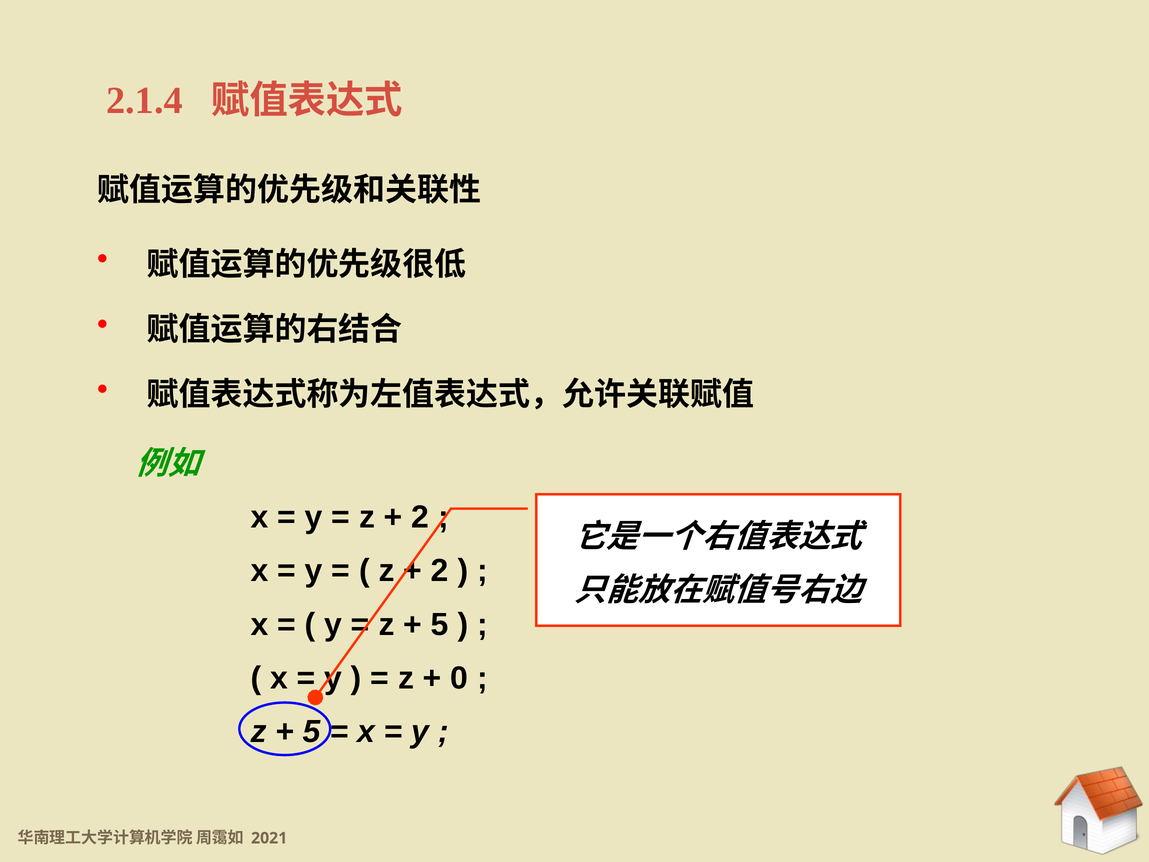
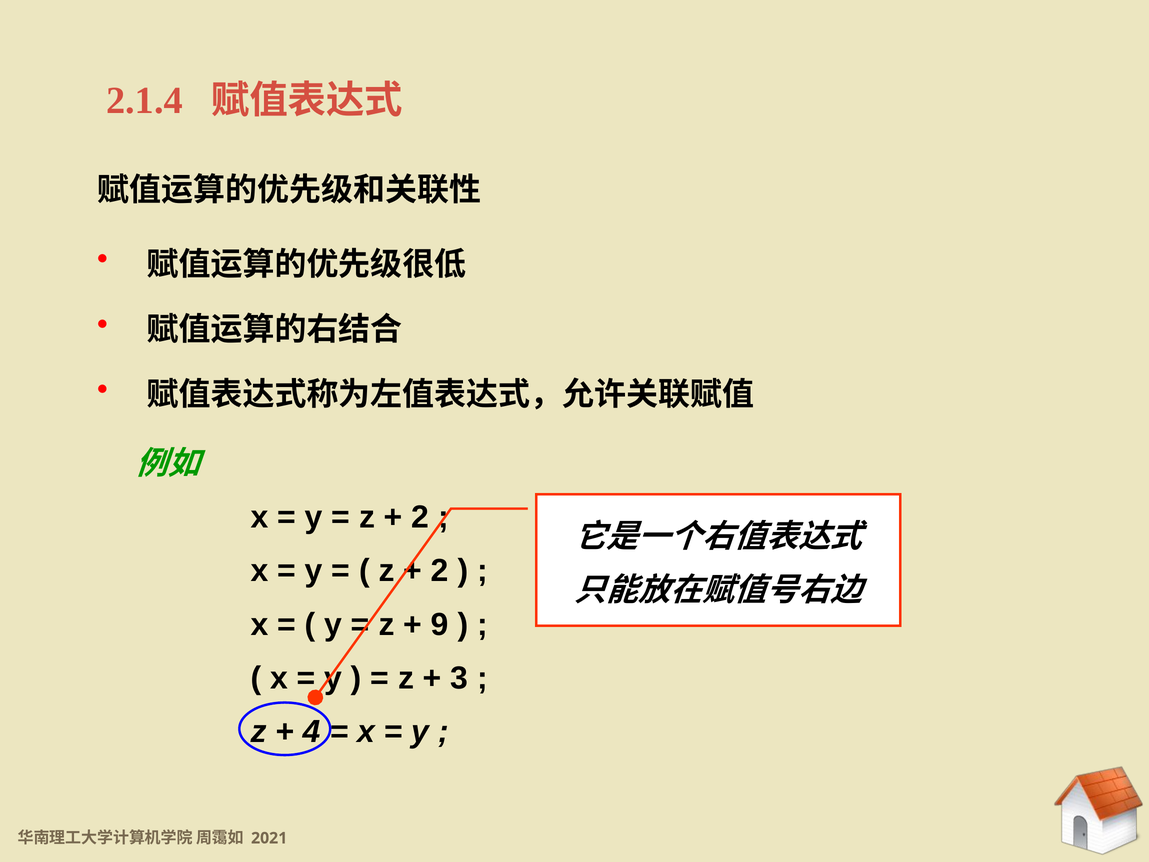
5 at (440, 624): 5 -> 9
0: 0 -> 3
5 at (312, 732): 5 -> 4
